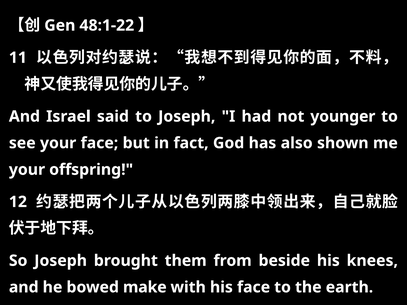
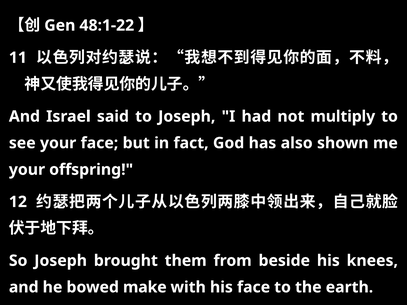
younger: younger -> multiply
